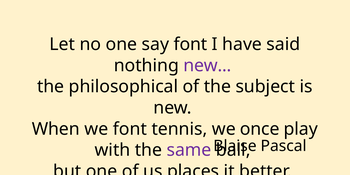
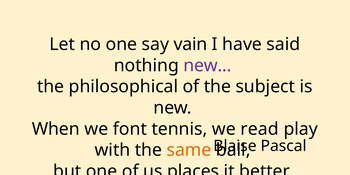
say font: font -> vain
once: once -> read
same colour: purple -> orange
